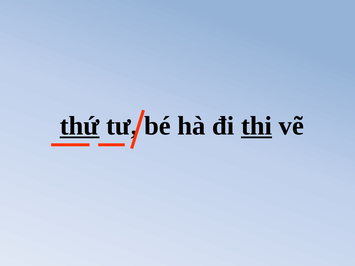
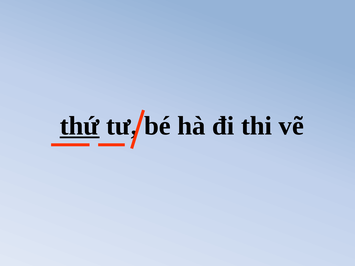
thi underline: present -> none
